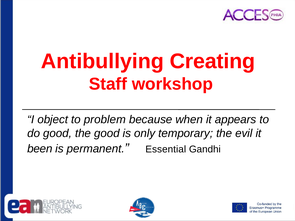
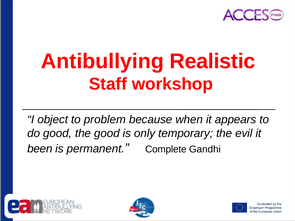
Creating: Creating -> Realistic
Essential: Essential -> Complete
